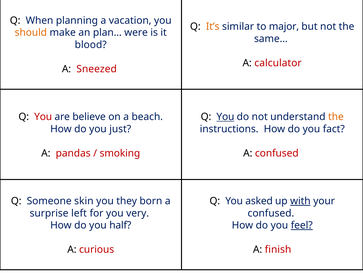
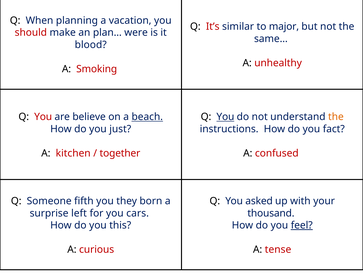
It’s colour: orange -> red
should colour: orange -> red
calculator: calculator -> unhealthy
Sneezed: Sneezed -> Smoking
beach underline: none -> present
pandas: pandas -> kitchen
smoking: smoking -> together
skin: skin -> fifth
with underline: present -> none
very: very -> cars
confused at (271, 213): confused -> thousand
half: half -> this
finish: finish -> tense
